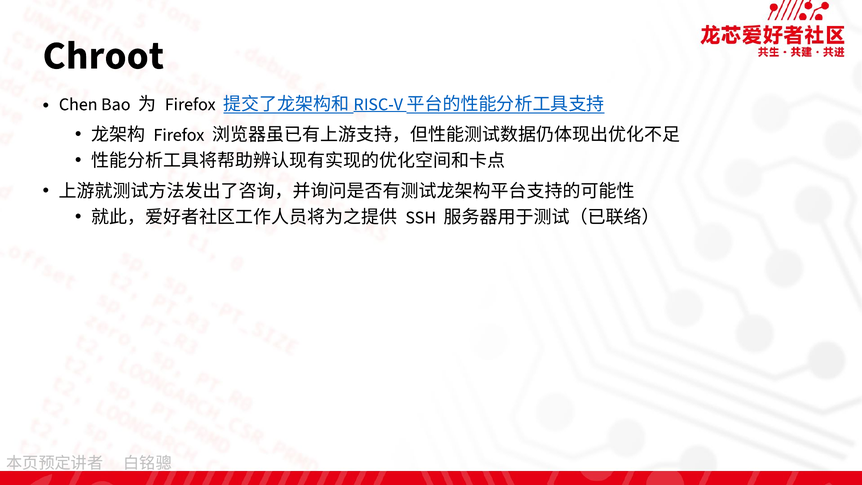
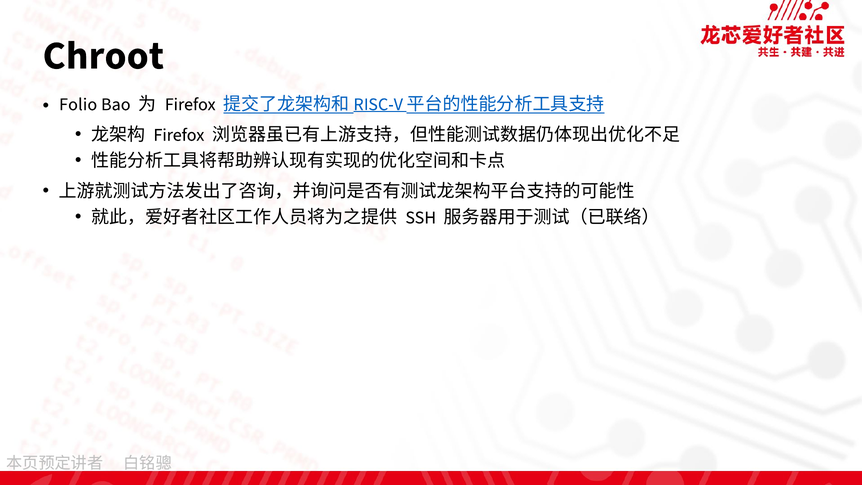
Chen: Chen -> Folio
